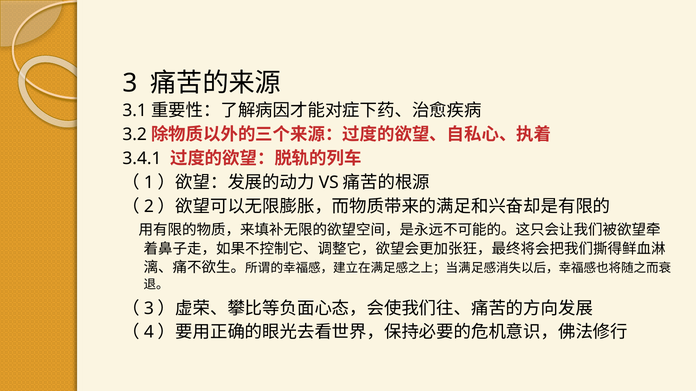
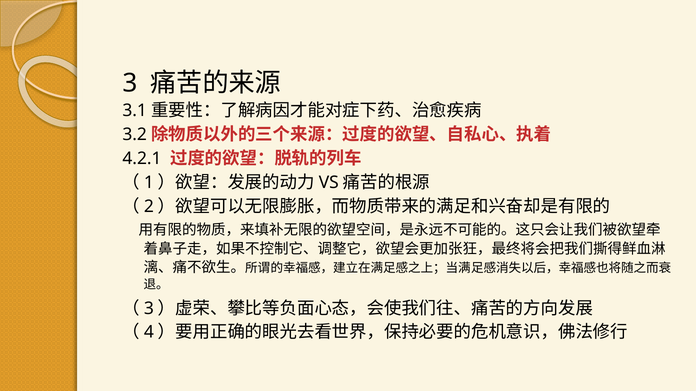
3.4.1: 3.4.1 -> 4.2.1
